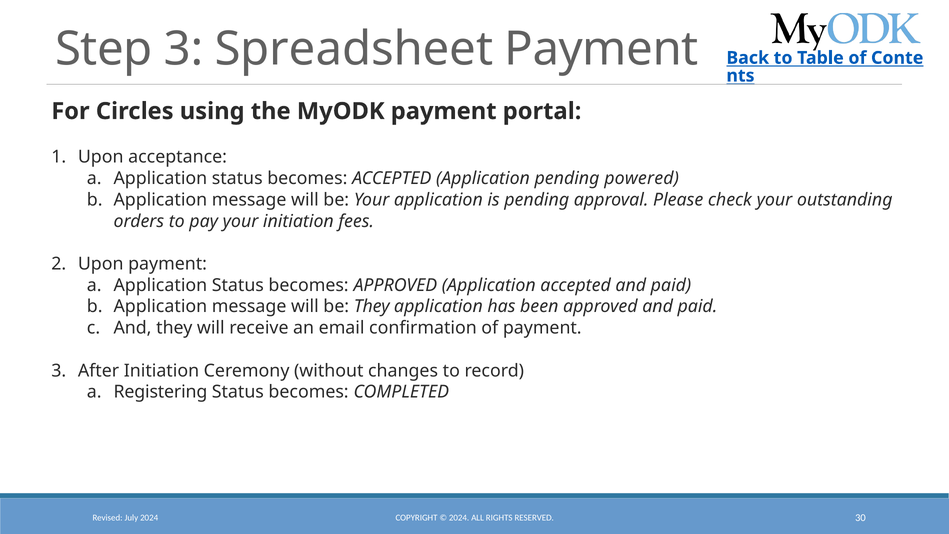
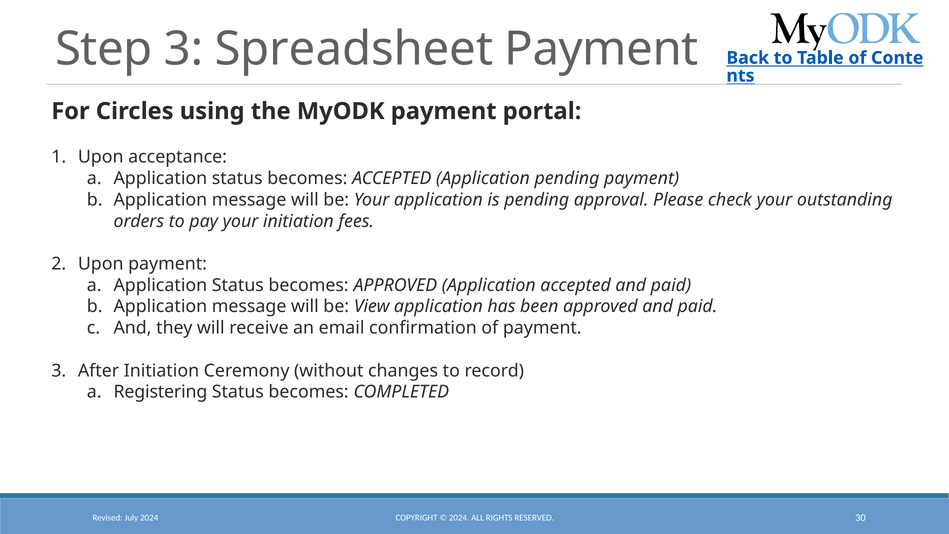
pending powered: powered -> payment
be They: They -> View
